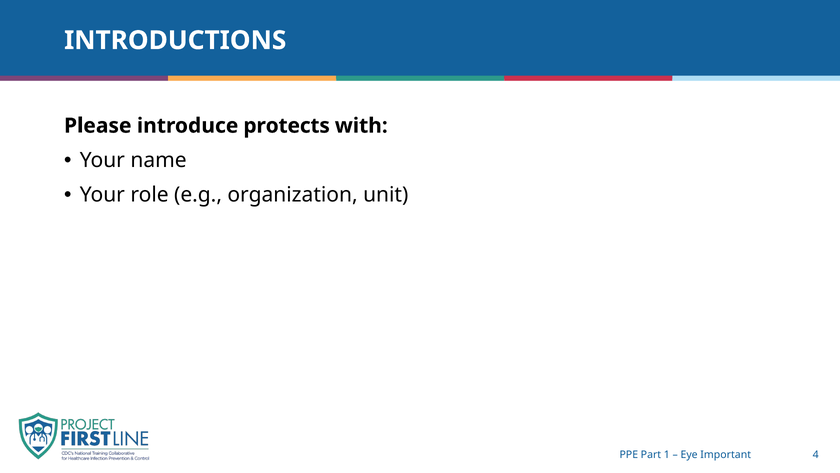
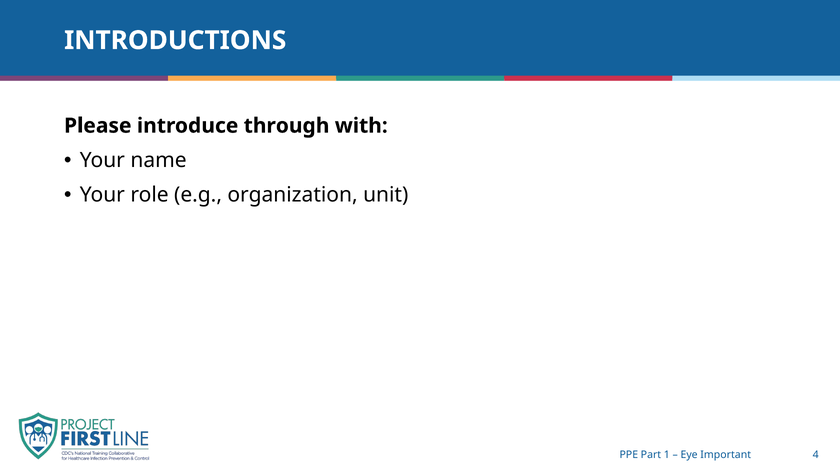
protects: protects -> through
